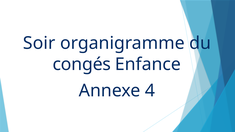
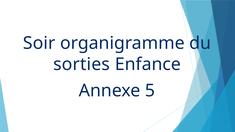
congés: congés -> sorties
4: 4 -> 5
